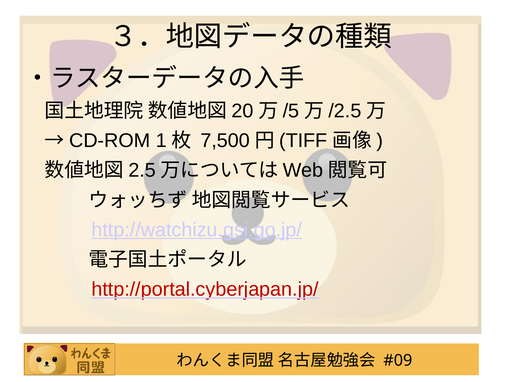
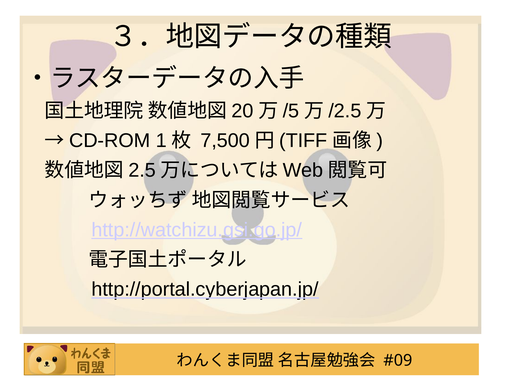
http://portal.cyberjapan.jp/ colour: red -> black
